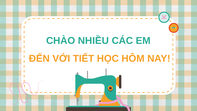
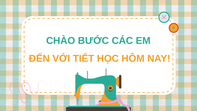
NHIỀU: NHIỀU -> BƯỚC
